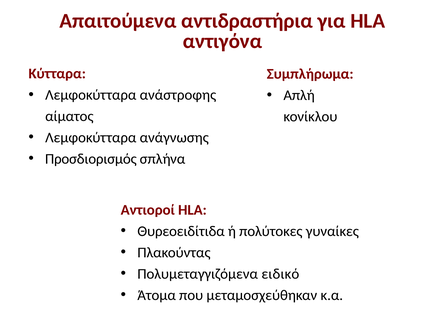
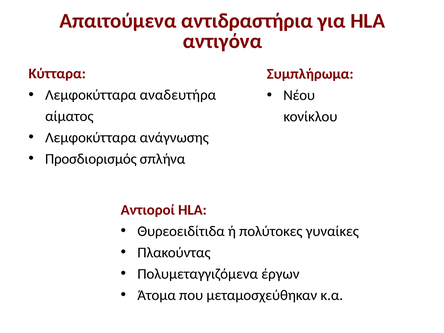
ανάστροφης: ανάστροφης -> αναδευτήρα
Απλή: Απλή -> Νέου
ειδικό: ειδικό -> έργων
